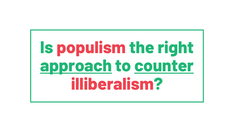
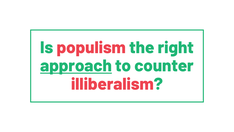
counter underline: present -> none
